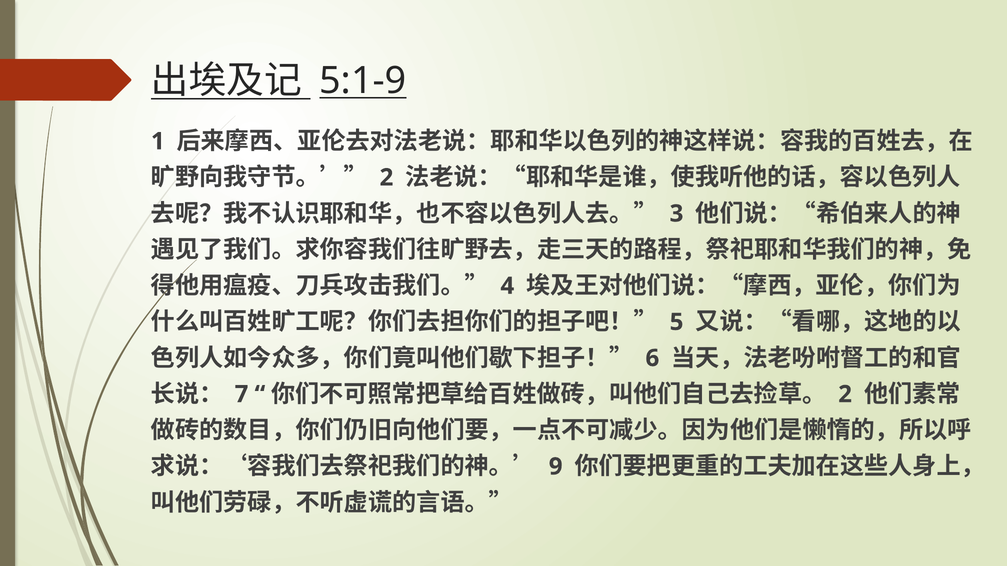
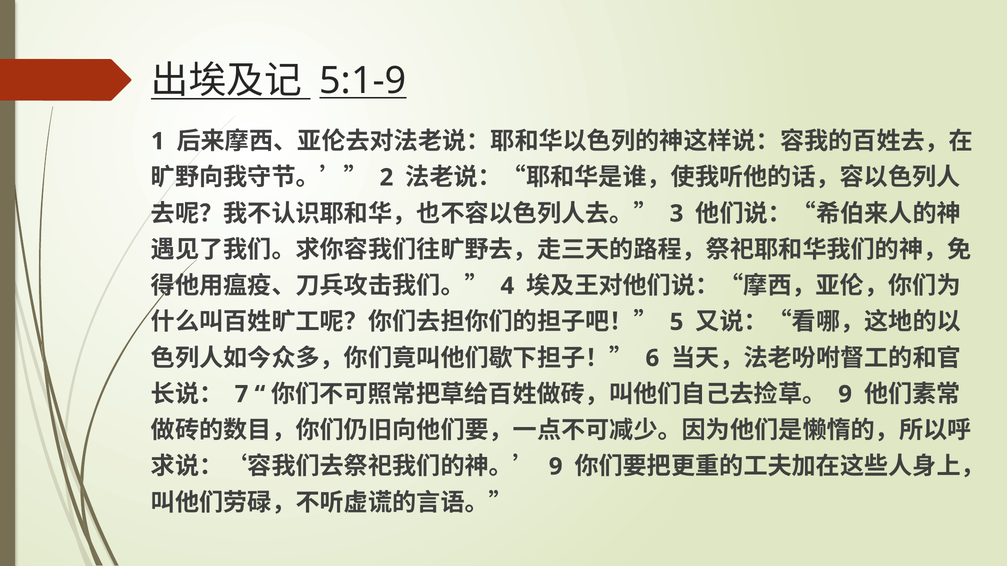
2 at (845, 395): 2 -> 9
